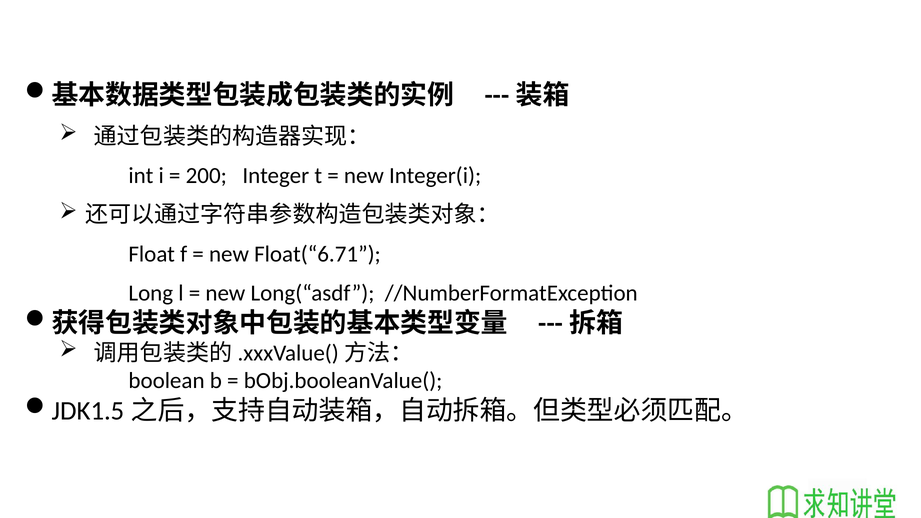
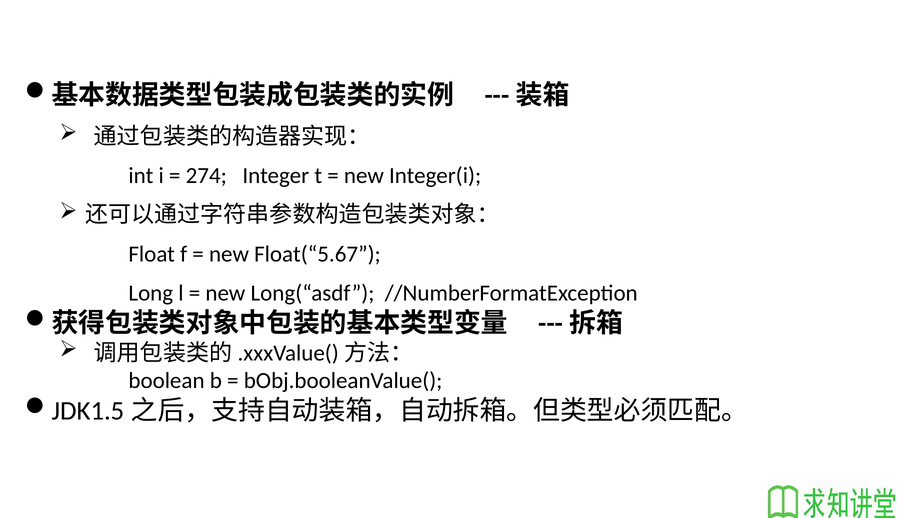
200: 200 -> 274
Float(“6.71: Float(“6.71 -> Float(“5.67
